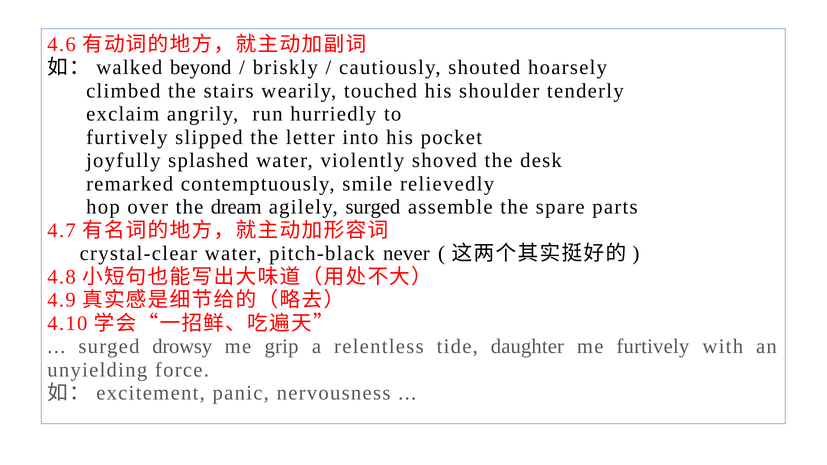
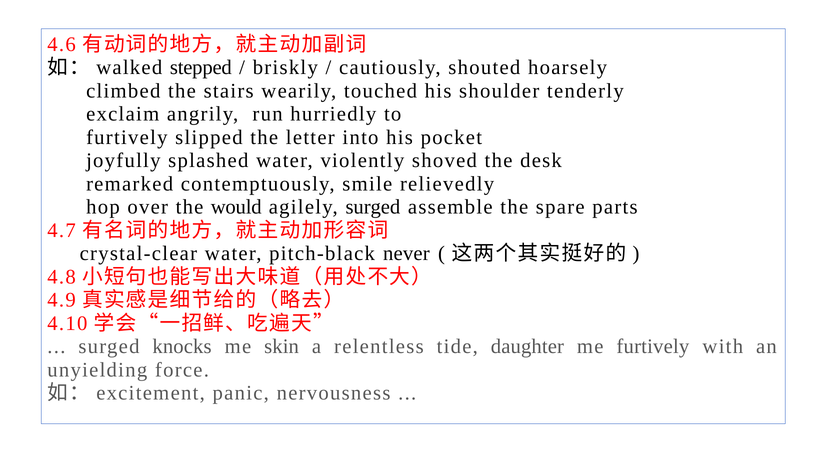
beyond: beyond -> stepped
dream: dream -> would
drowsy: drowsy -> knocks
grip: grip -> skin
